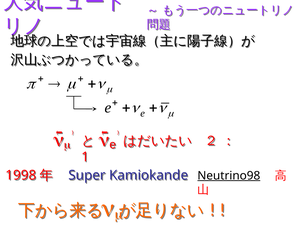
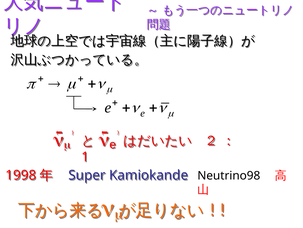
Neutrino98 underline: present -> none
